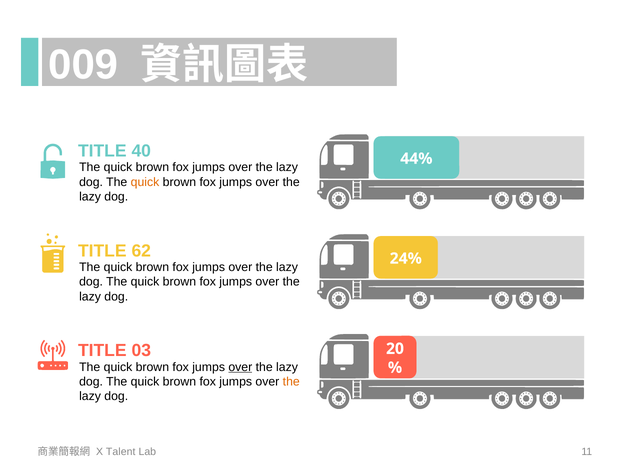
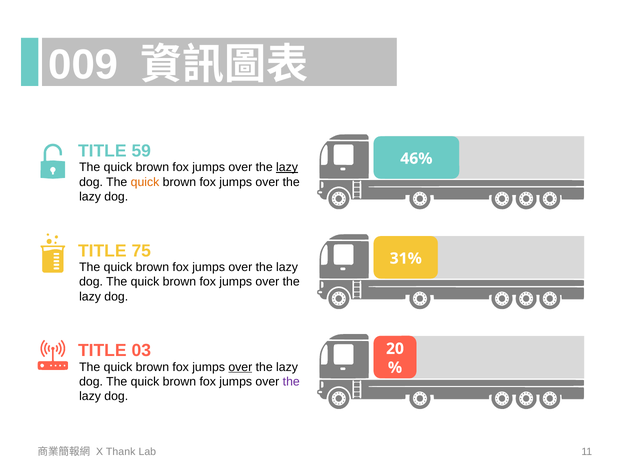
40: 40 -> 59
44%: 44% -> 46%
lazy at (287, 167) underline: none -> present
62: 62 -> 75
24%: 24% -> 31%
the at (291, 381) colour: orange -> purple
Talent: Talent -> Thank
